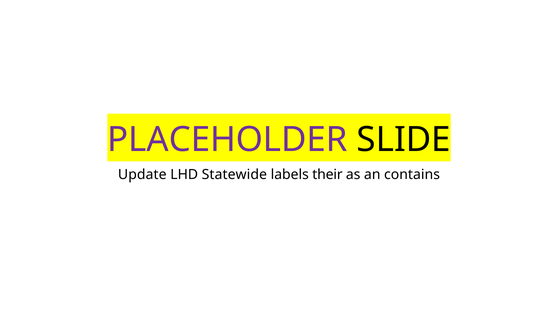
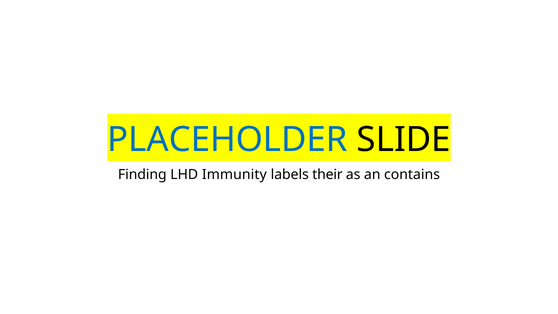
PLACEHOLDER colour: purple -> blue
Update: Update -> Finding
Statewide: Statewide -> Immunity
